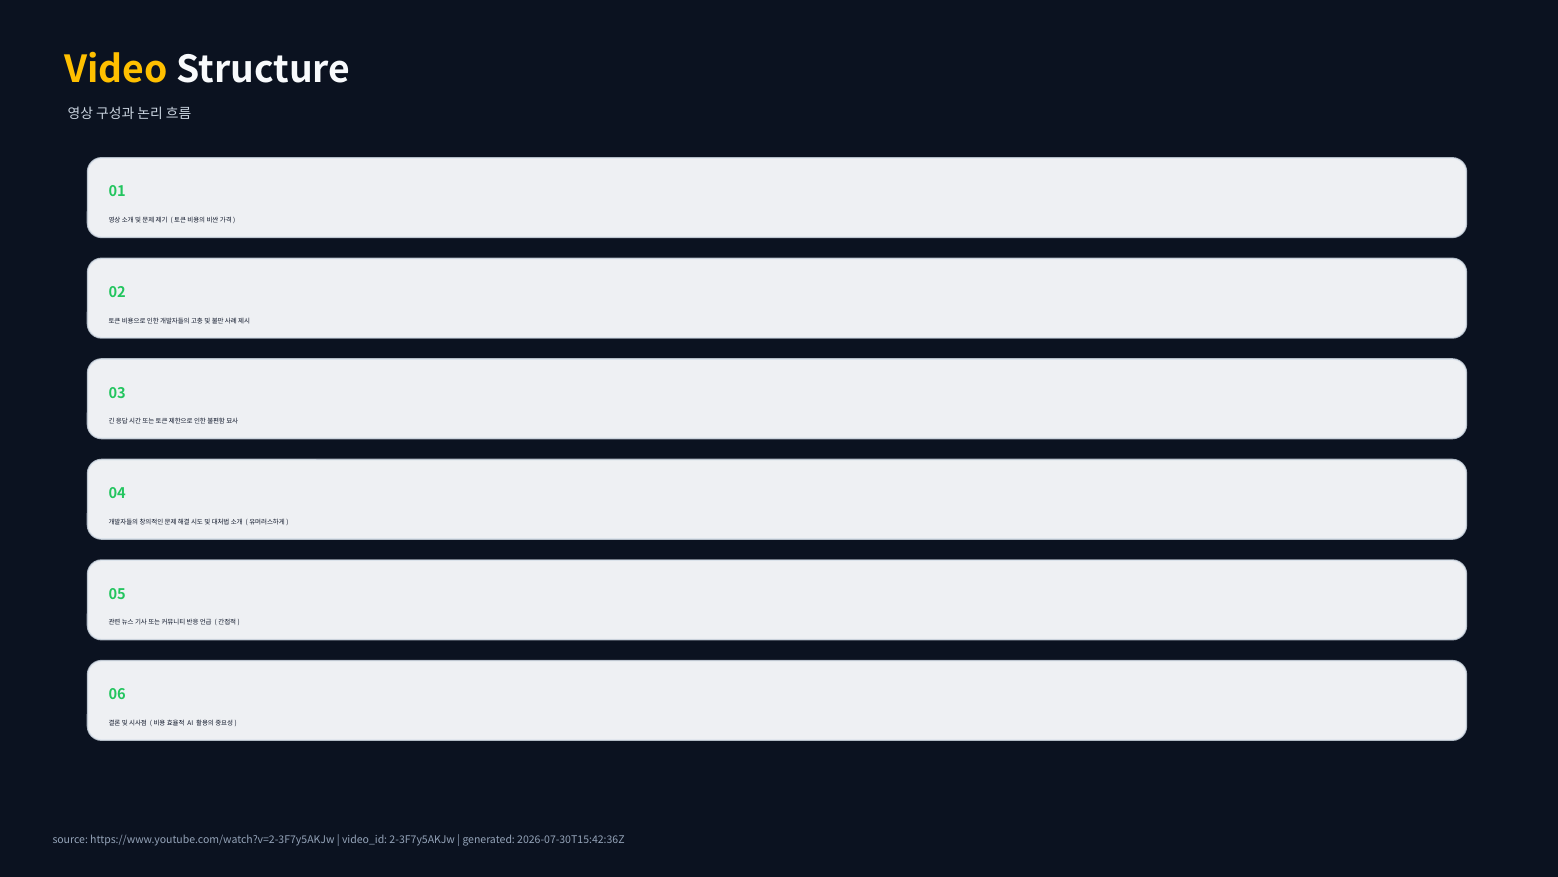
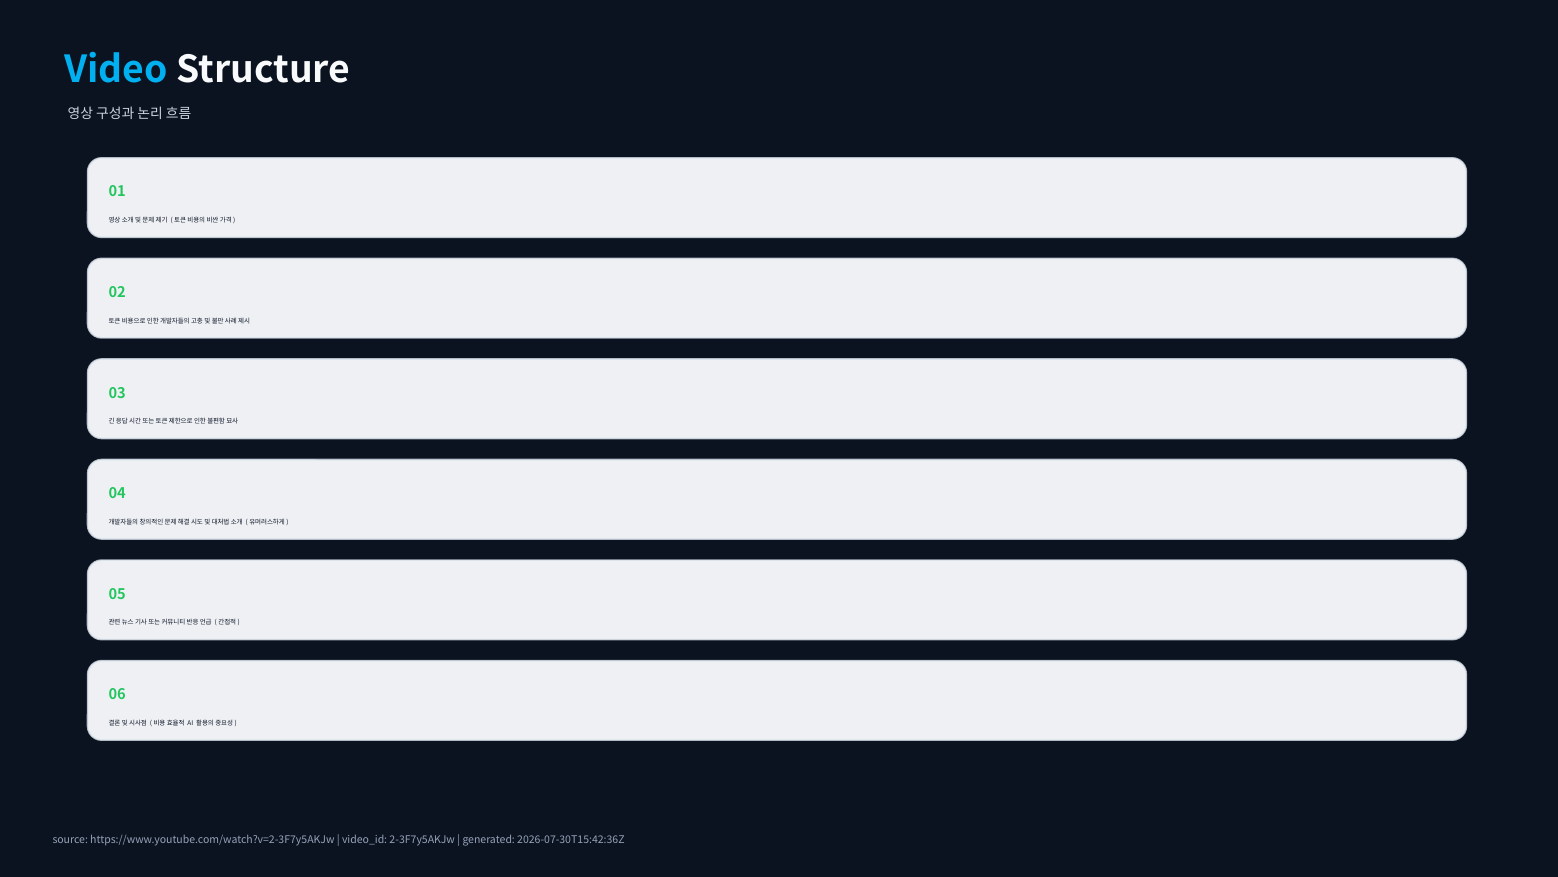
Video colour: yellow -> light blue
